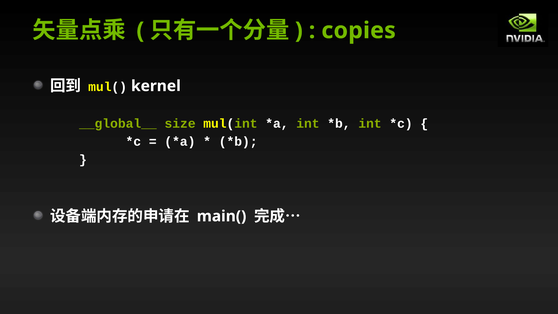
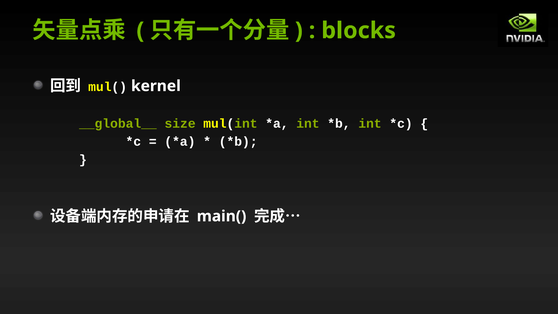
copies: copies -> blocks
